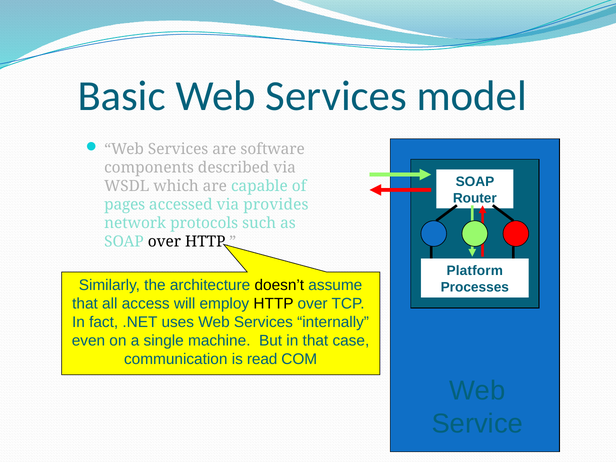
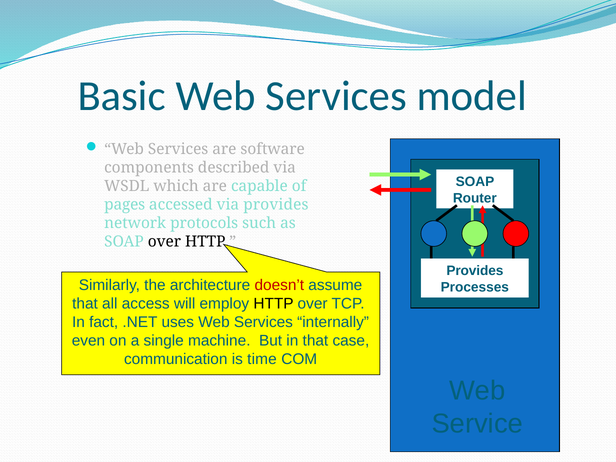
Platform at (475, 271): Platform -> Provides
doesn’t colour: black -> red
read: read -> time
